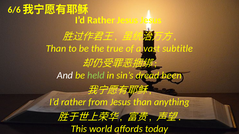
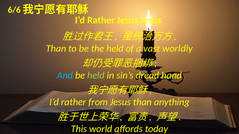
the true: true -> held
subtitle: subtitle -> worldly
And colour: white -> light blue
been: been -> hand
